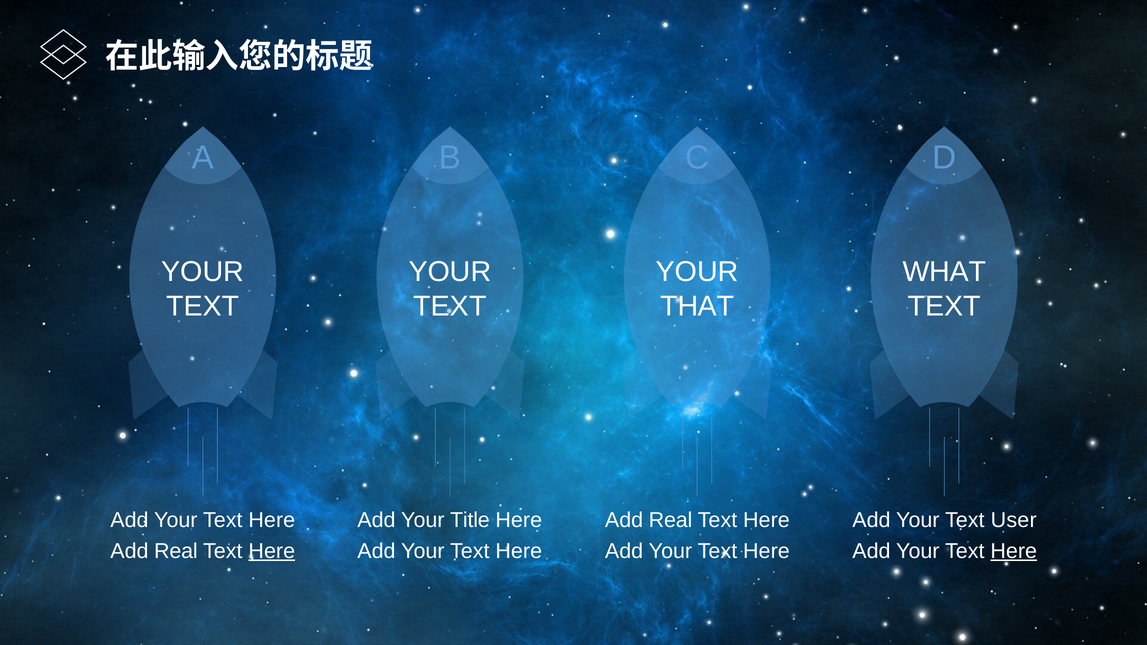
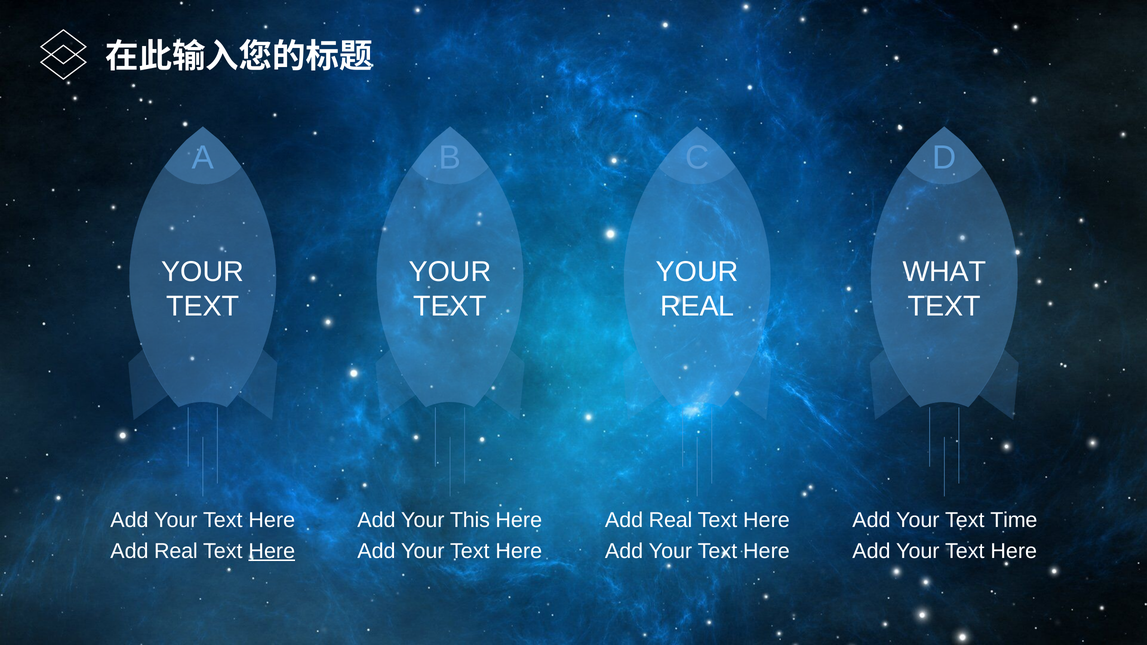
THAT at (697, 306): THAT -> REAL
Title: Title -> This
User: User -> Time
Here at (1014, 551) underline: present -> none
